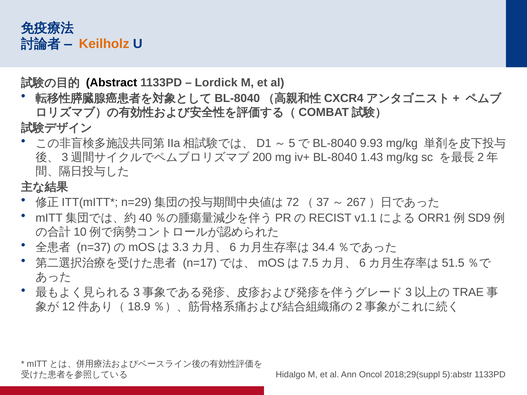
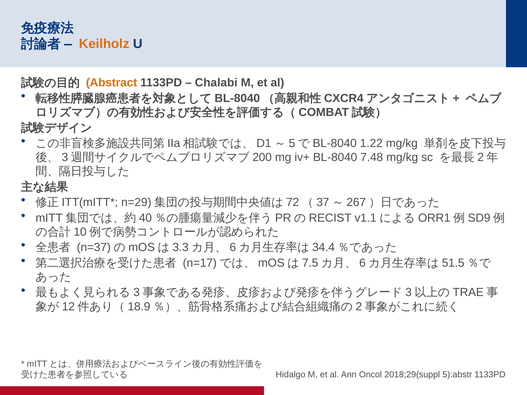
Abstract colour: black -> orange
Lordick: Lordick -> Chalabi
9.93: 9.93 -> 1.22
1.43: 1.43 -> 7.48
